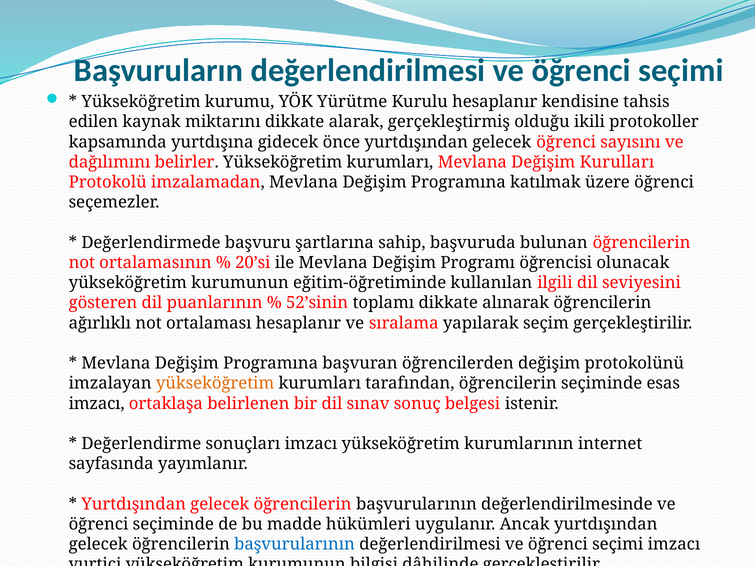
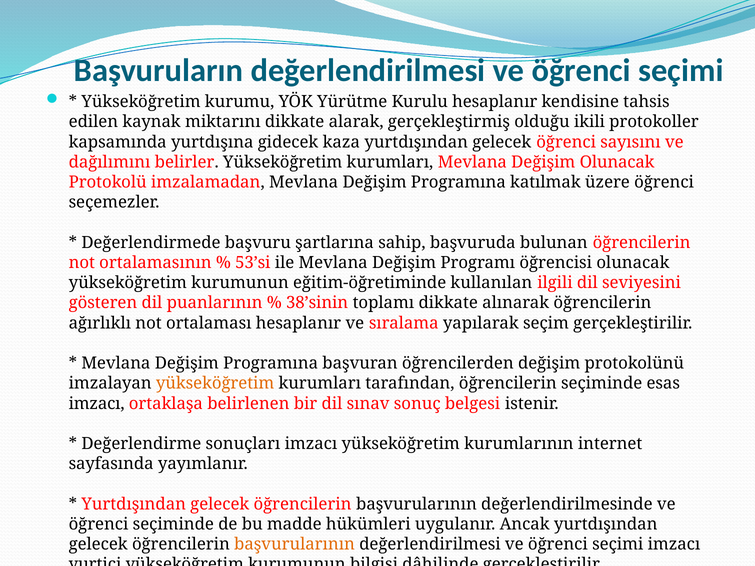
önce: önce -> kaza
Değişim Kurulları: Kurulları -> Olunacak
20’si: 20’si -> 53’si
52’sinin: 52’sinin -> 38’sinin
başvurularının at (295, 545) colour: blue -> orange
